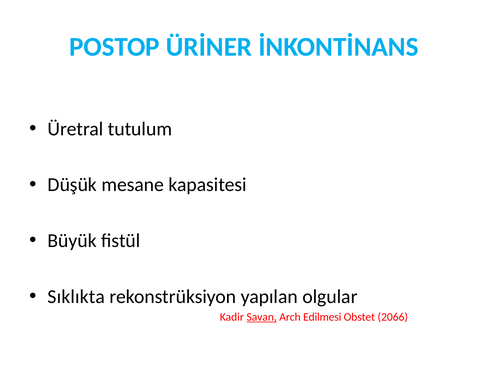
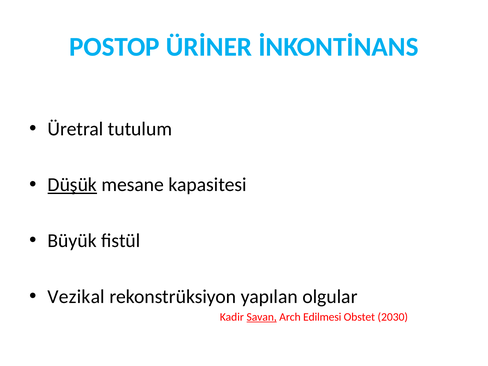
Düşük underline: none -> present
Sıklıkta: Sıklıkta -> Vezikal
2066: 2066 -> 2030
